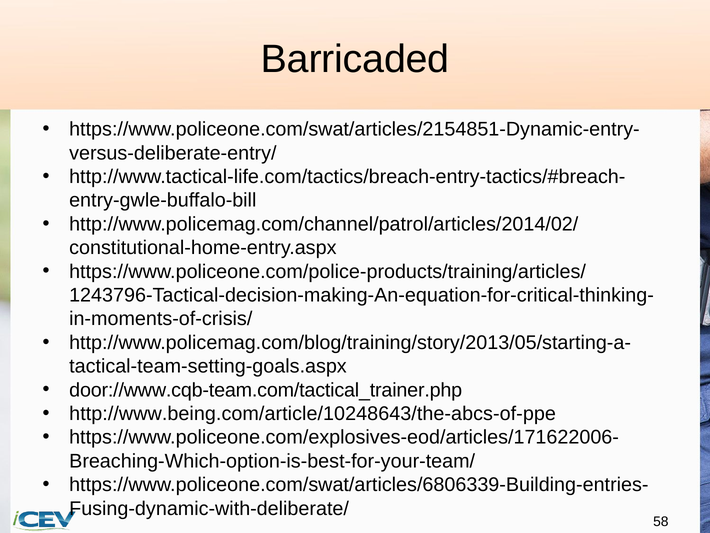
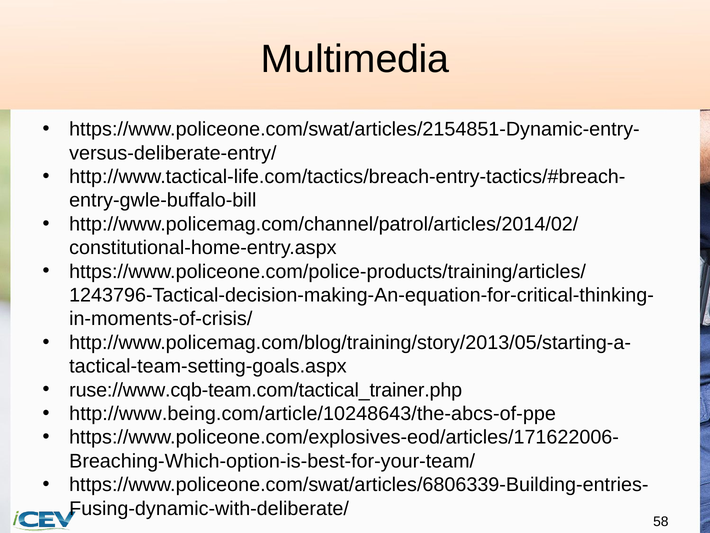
Barricaded: Barricaded -> Multimedia
door://www.cqb-team.com/tactical_trainer.php: door://www.cqb-team.com/tactical_trainer.php -> ruse://www.cqb-team.com/tactical_trainer.php
